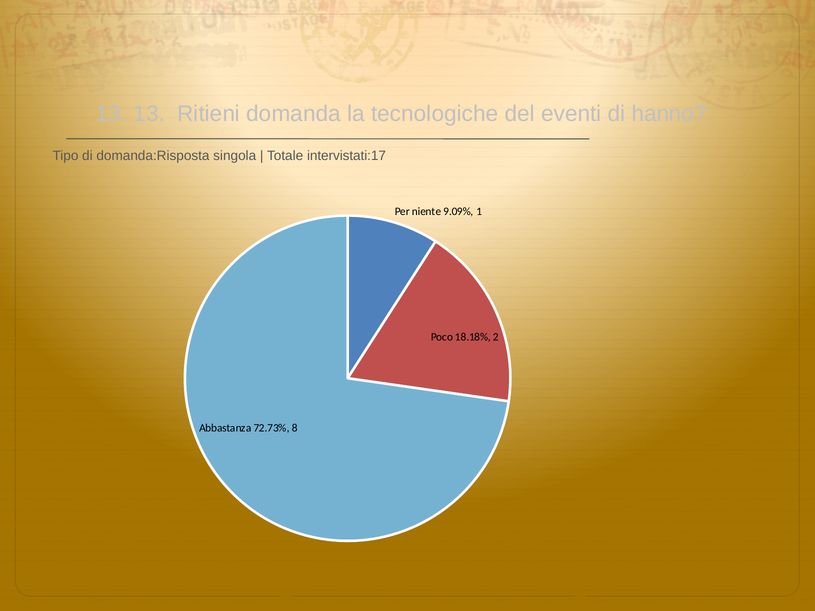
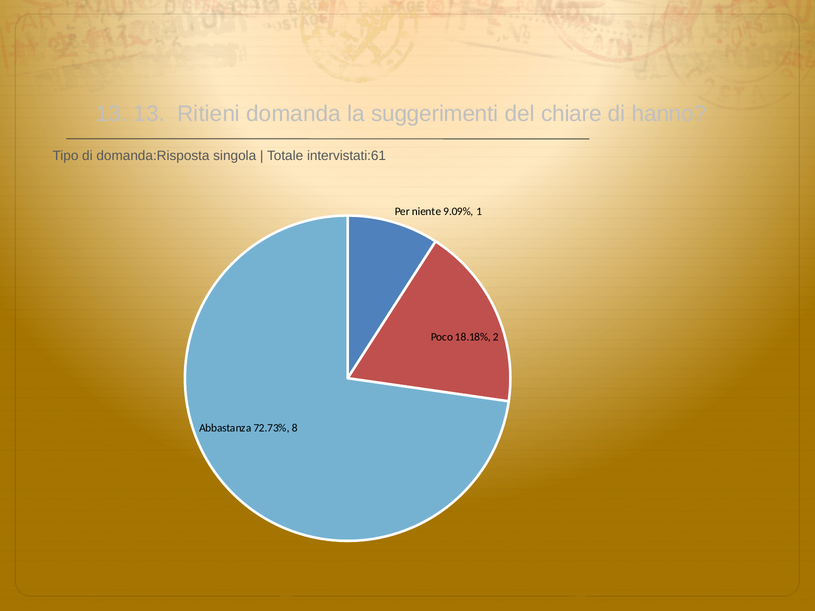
tecnologiche: tecnologiche -> suggerimenti
eventi: eventi -> chiare
intervistati:17: intervistati:17 -> intervistati:61
